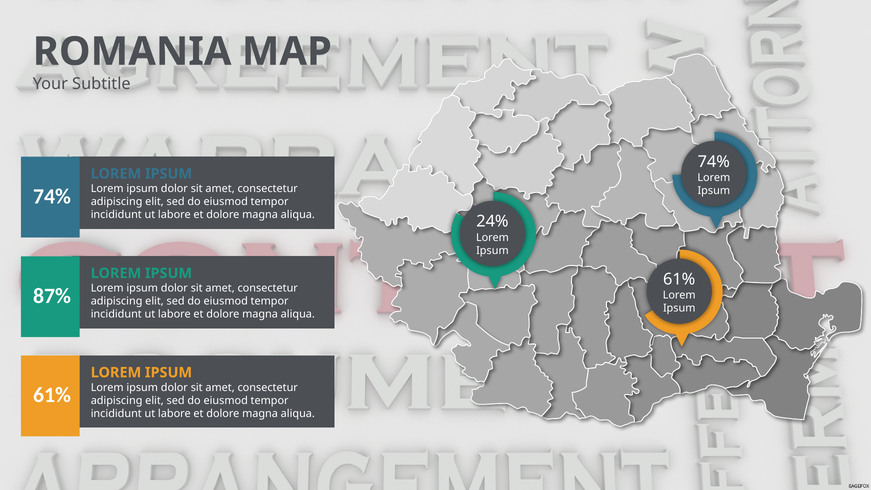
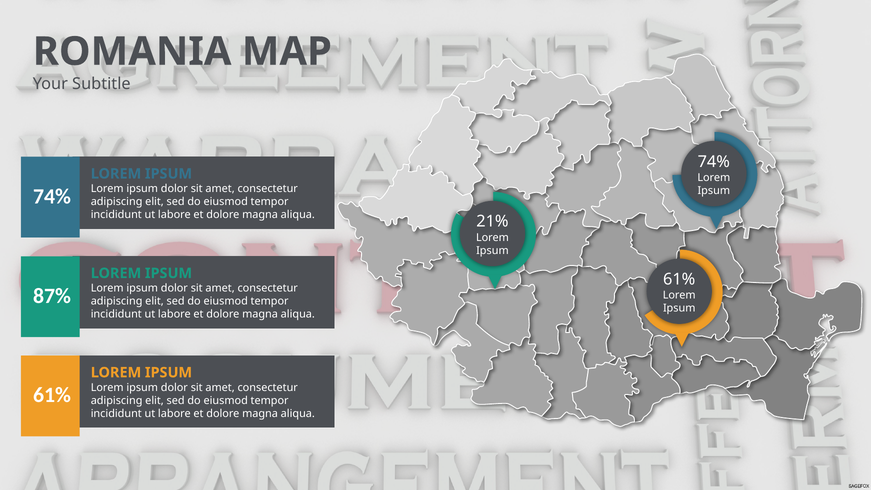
24%: 24% -> 21%
